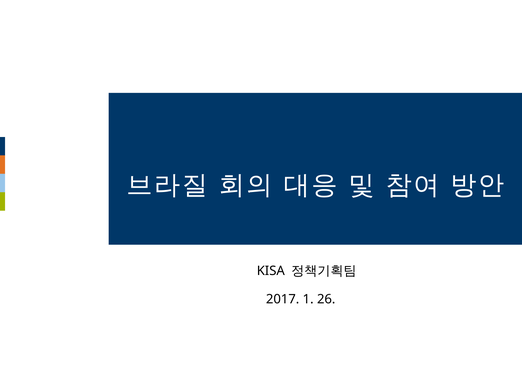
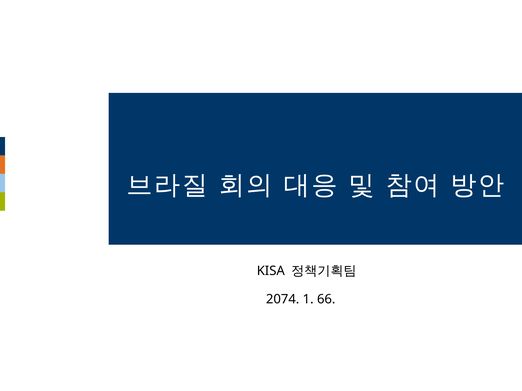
2017: 2017 -> 2074
26: 26 -> 66
